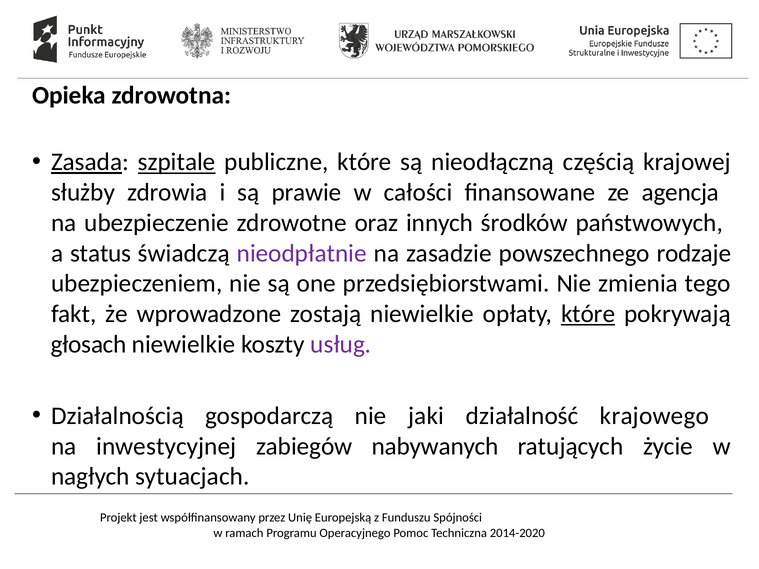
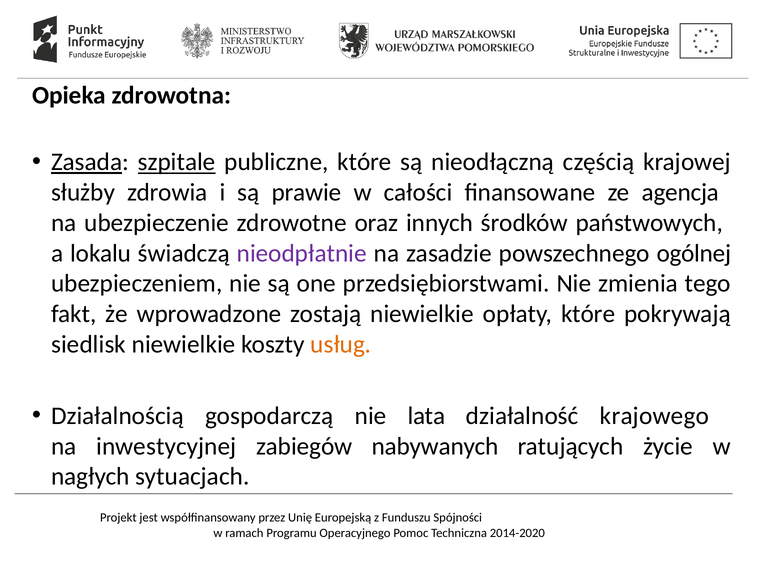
status: status -> lokalu
rodzaje: rodzaje -> ogólnej
które at (588, 314) underline: present -> none
głosach: głosach -> siedlisk
usług colour: purple -> orange
jaki: jaki -> lata
